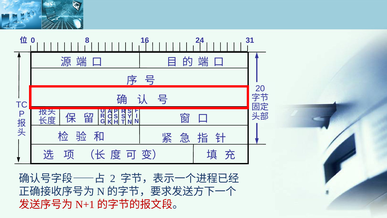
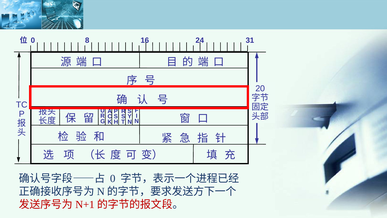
2 at (113, 178): 2 -> 0
